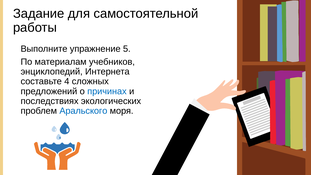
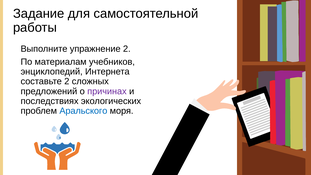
упражнение 5: 5 -> 2
составьте 4: 4 -> 2
причинах colour: blue -> purple
